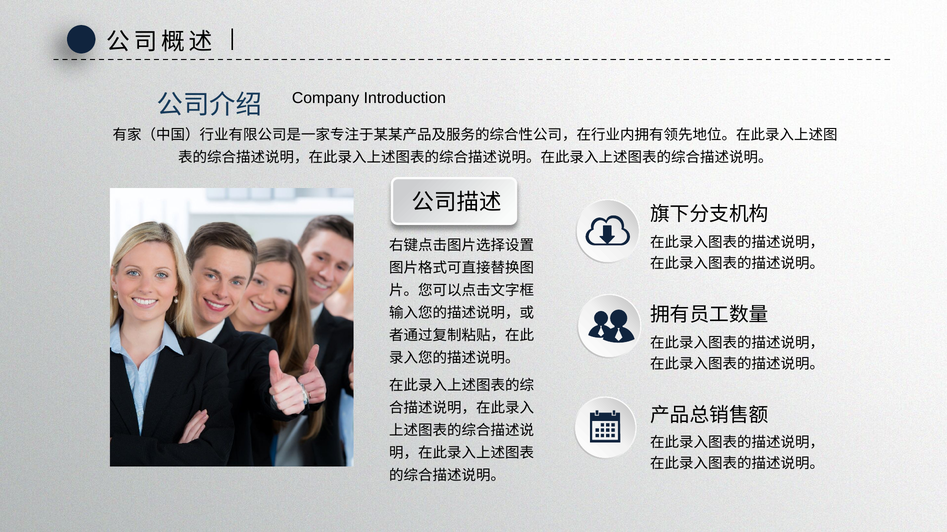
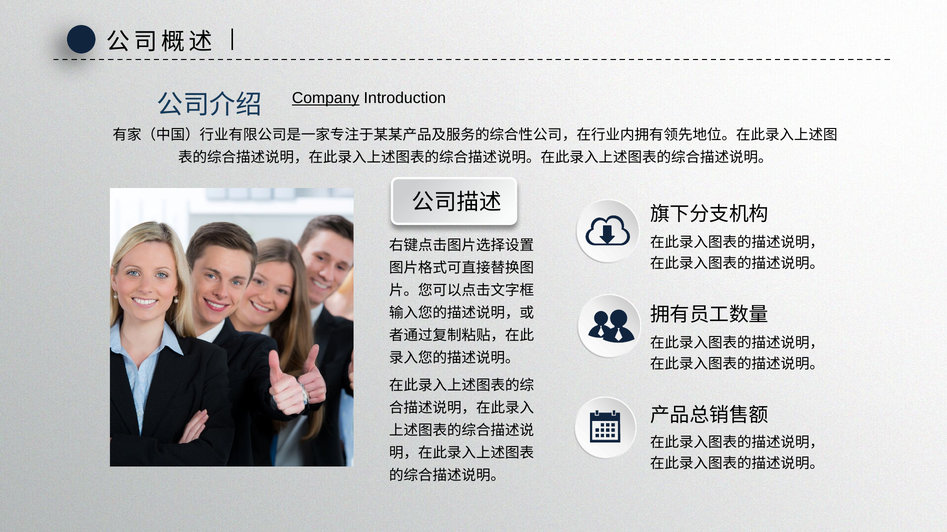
Company underline: none -> present
